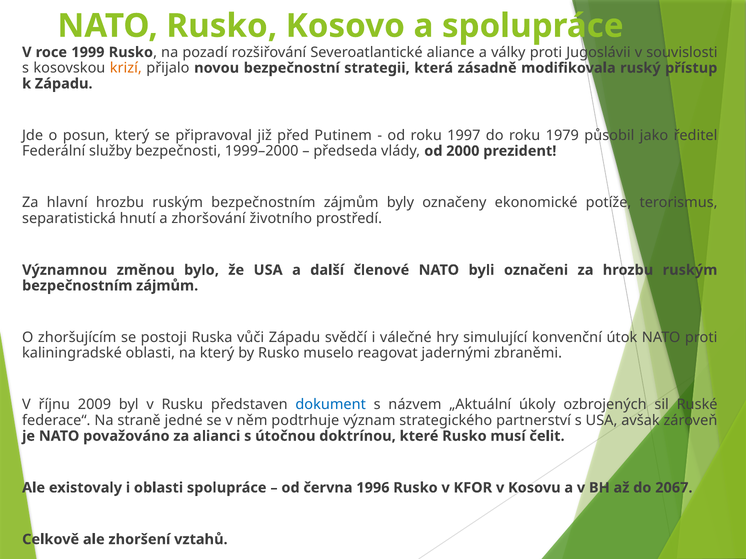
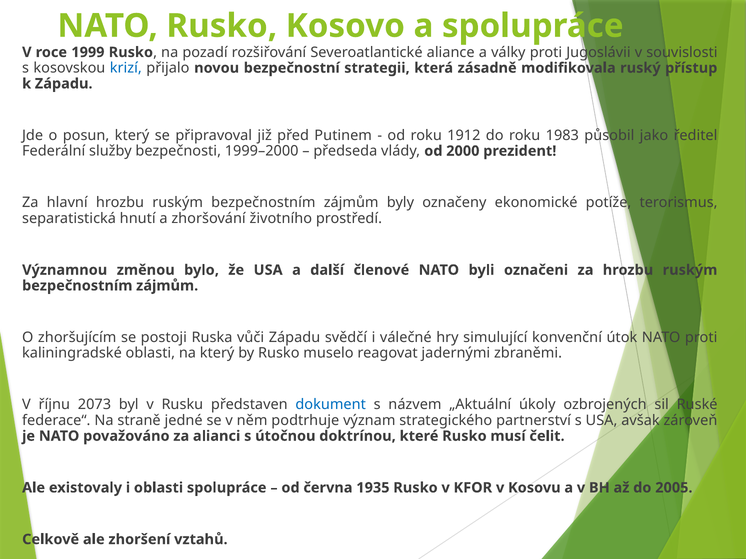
krizí colour: orange -> blue
1997: 1997 -> 1912
1979: 1979 -> 1983
2009: 2009 -> 2073
1996: 1996 -> 1935
2067: 2067 -> 2005
